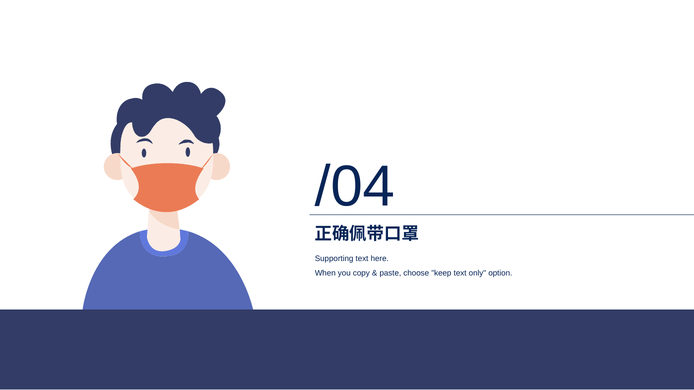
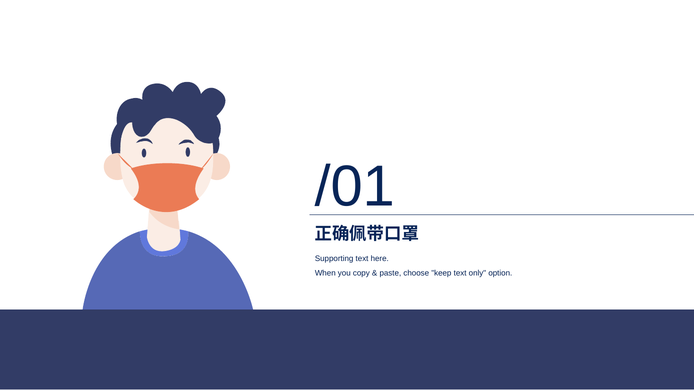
/04: /04 -> /01
